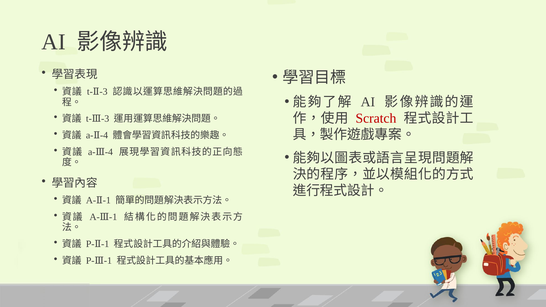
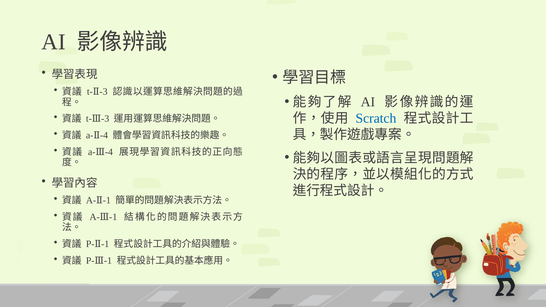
Scratch colour: red -> blue
